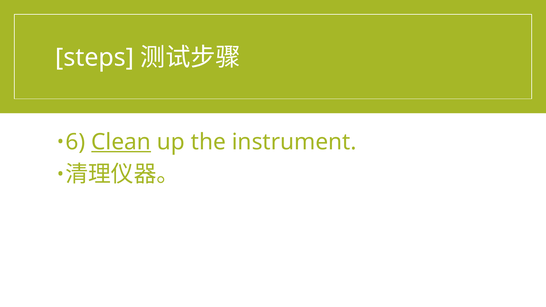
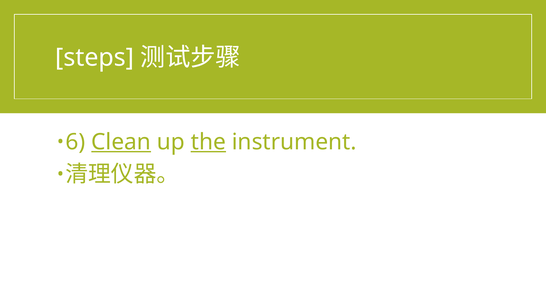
the underline: none -> present
